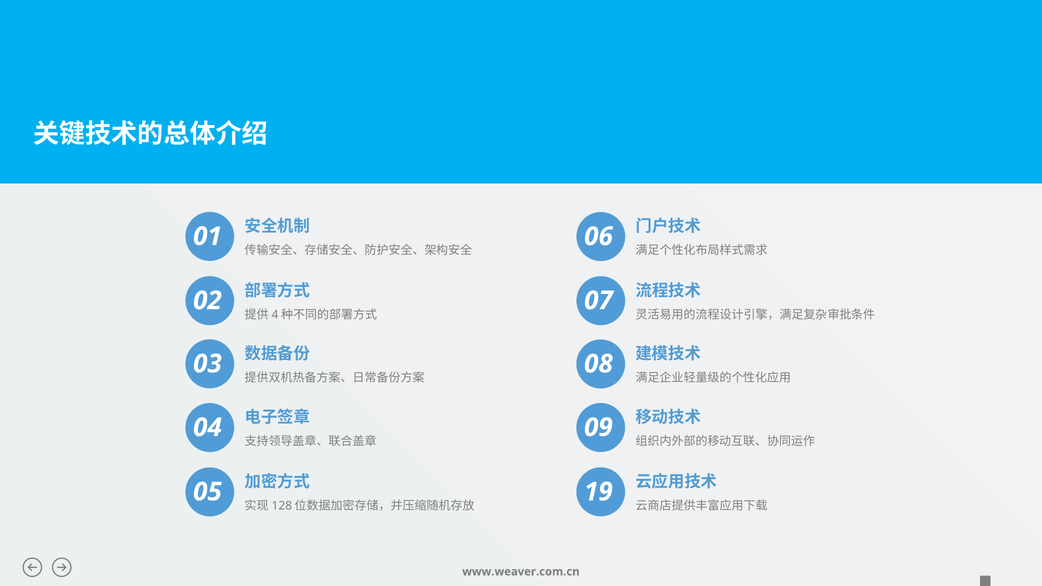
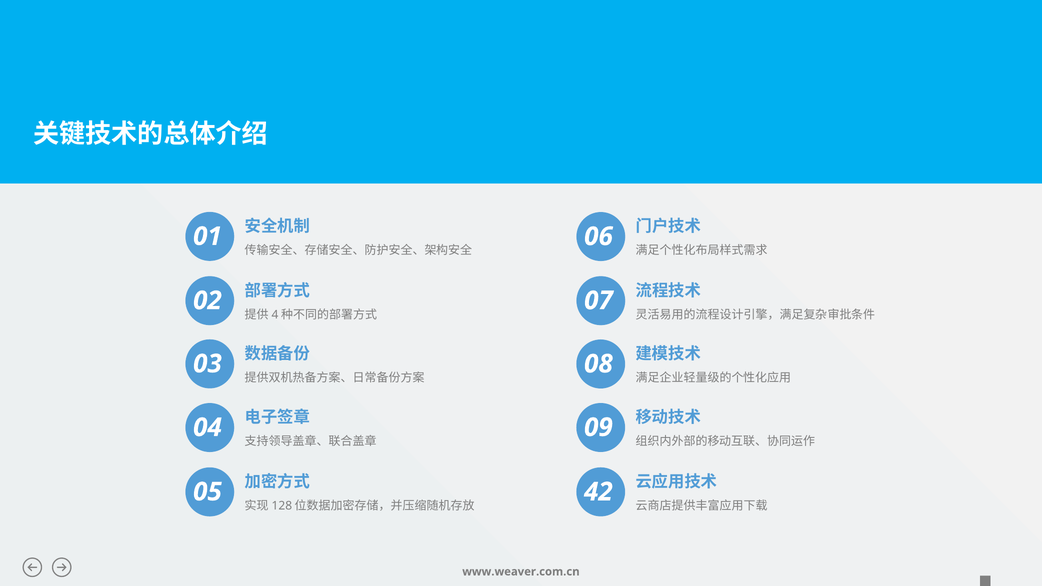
19: 19 -> 42
